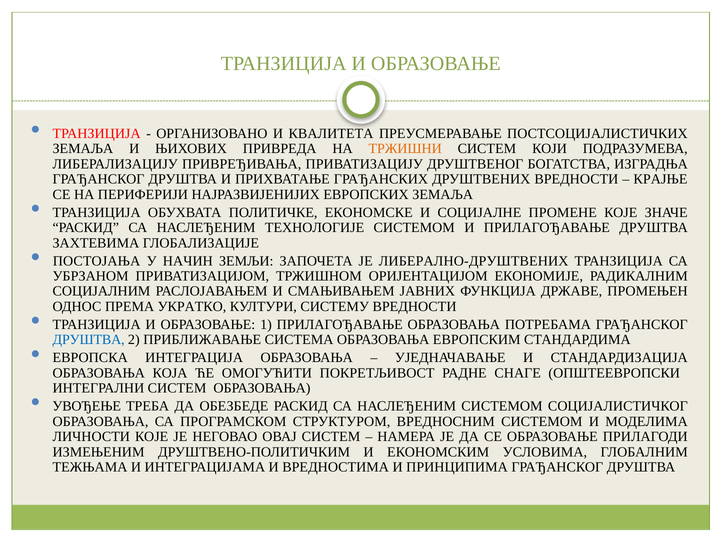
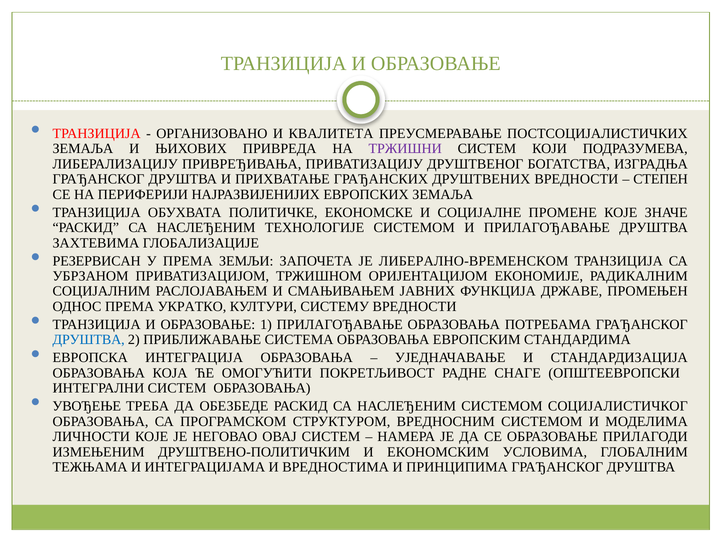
ТРЖИШНИ colour: orange -> purple
КРАЈЊЕ: КРАЈЊЕ -> СТЕПЕН
ПОСТОЈАЊА: ПОСТОЈАЊА -> РЕЗЕРВИСАН
У НАЧИН: НАЧИН -> ПРЕМА
ЛИБЕРАЛНО-ДРУШТВЕНИХ: ЛИБЕРАЛНО-ДРУШТВЕНИХ -> ЛИБЕРАЛНО-ВРЕМЕНСКОМ
